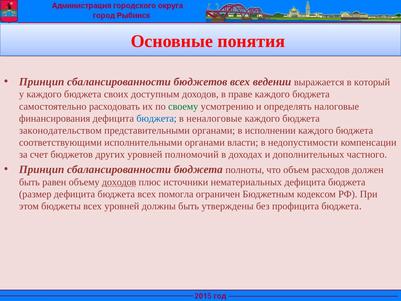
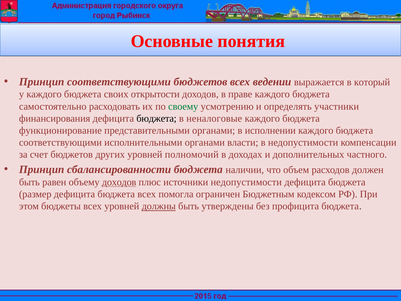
сбалансированности at (119, 82): сбалансированности -> соответствующими
доступным: доступным -> открытости
налоговые: налоговые -> участники
бюджета at (157, 118) colour: blue -> black
законодательством: законодательством -> функционирование
полноты: полноты -> наличии
источники нематериальных: нематериальных -> недопустимости
должны underline: none -> present
